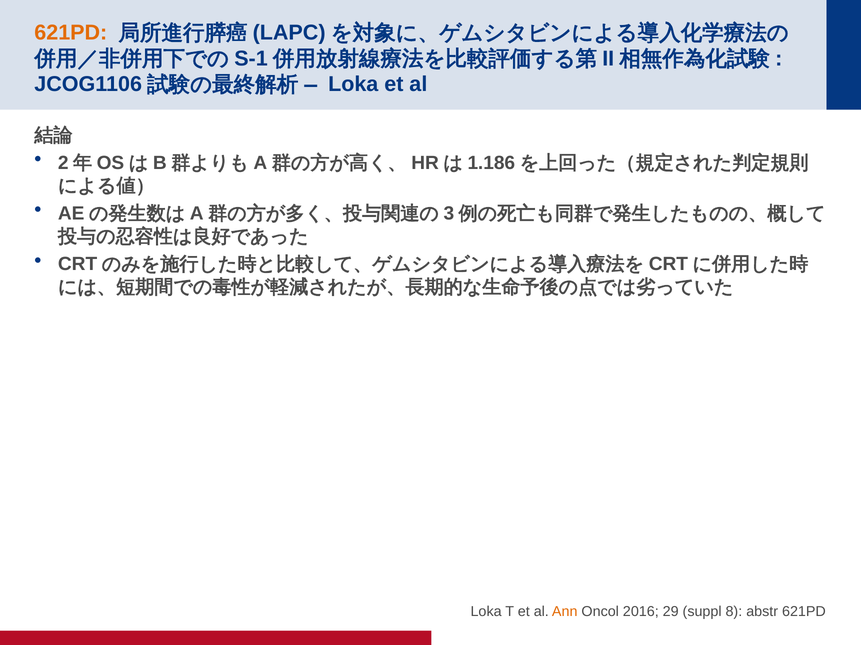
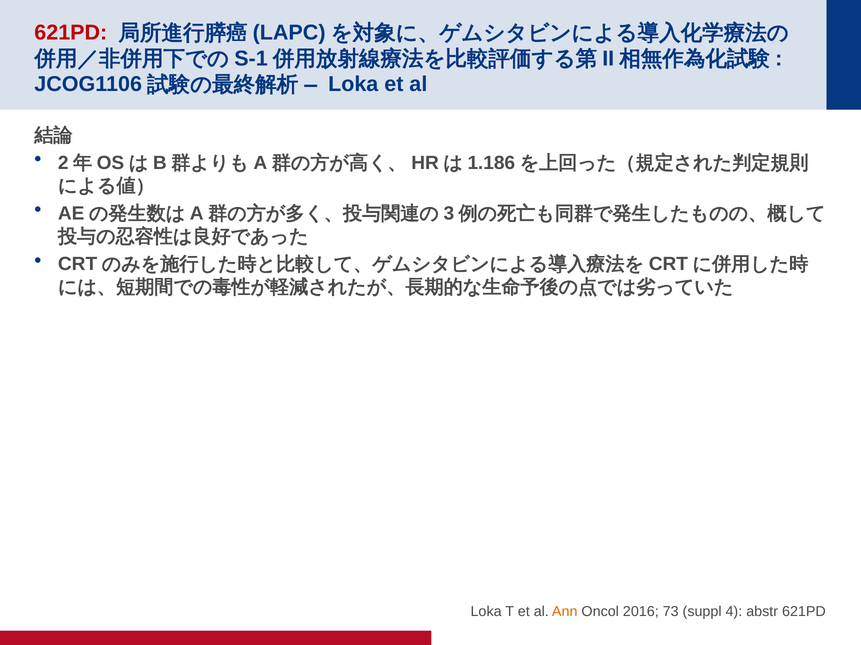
621PD at (71, 33) colour: orange -> red
29: 29 -> 73
8: 8 -> 4
